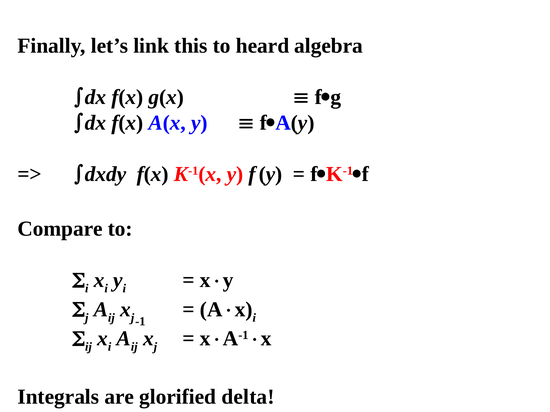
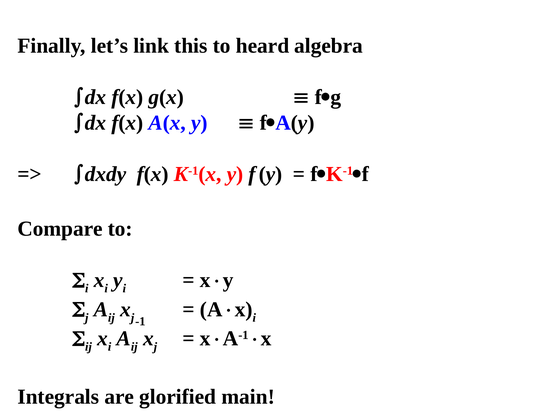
delta: delta -> main
